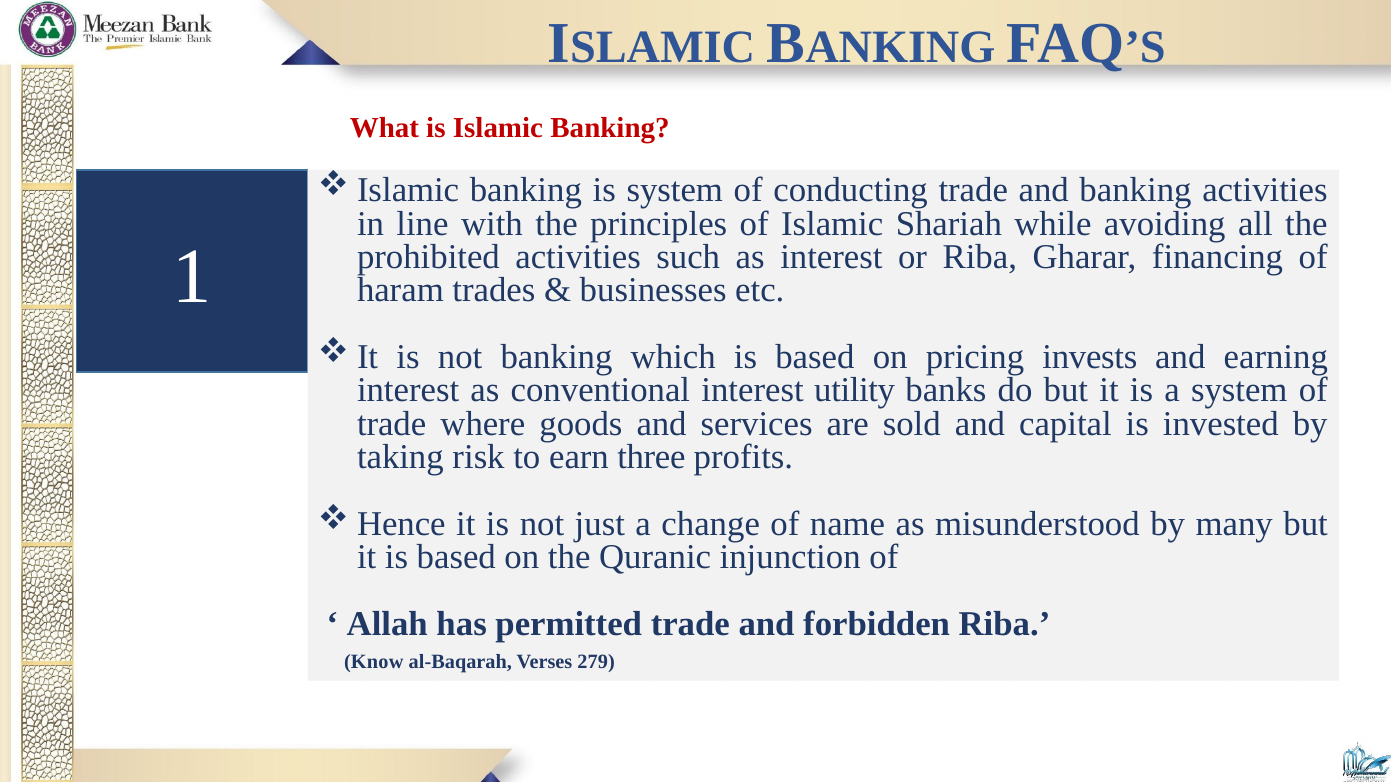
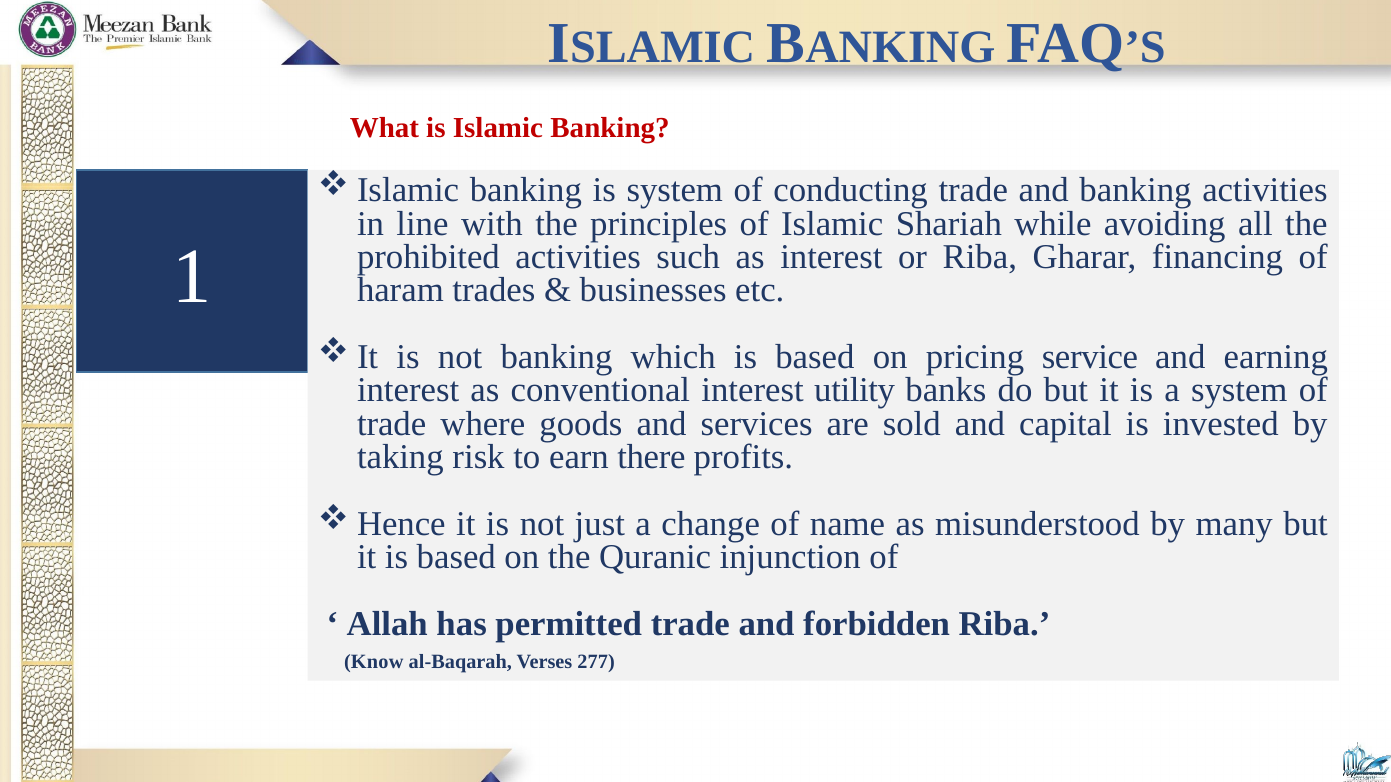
invests: invests -> service
three: three -> there
279: 279 -> 277
